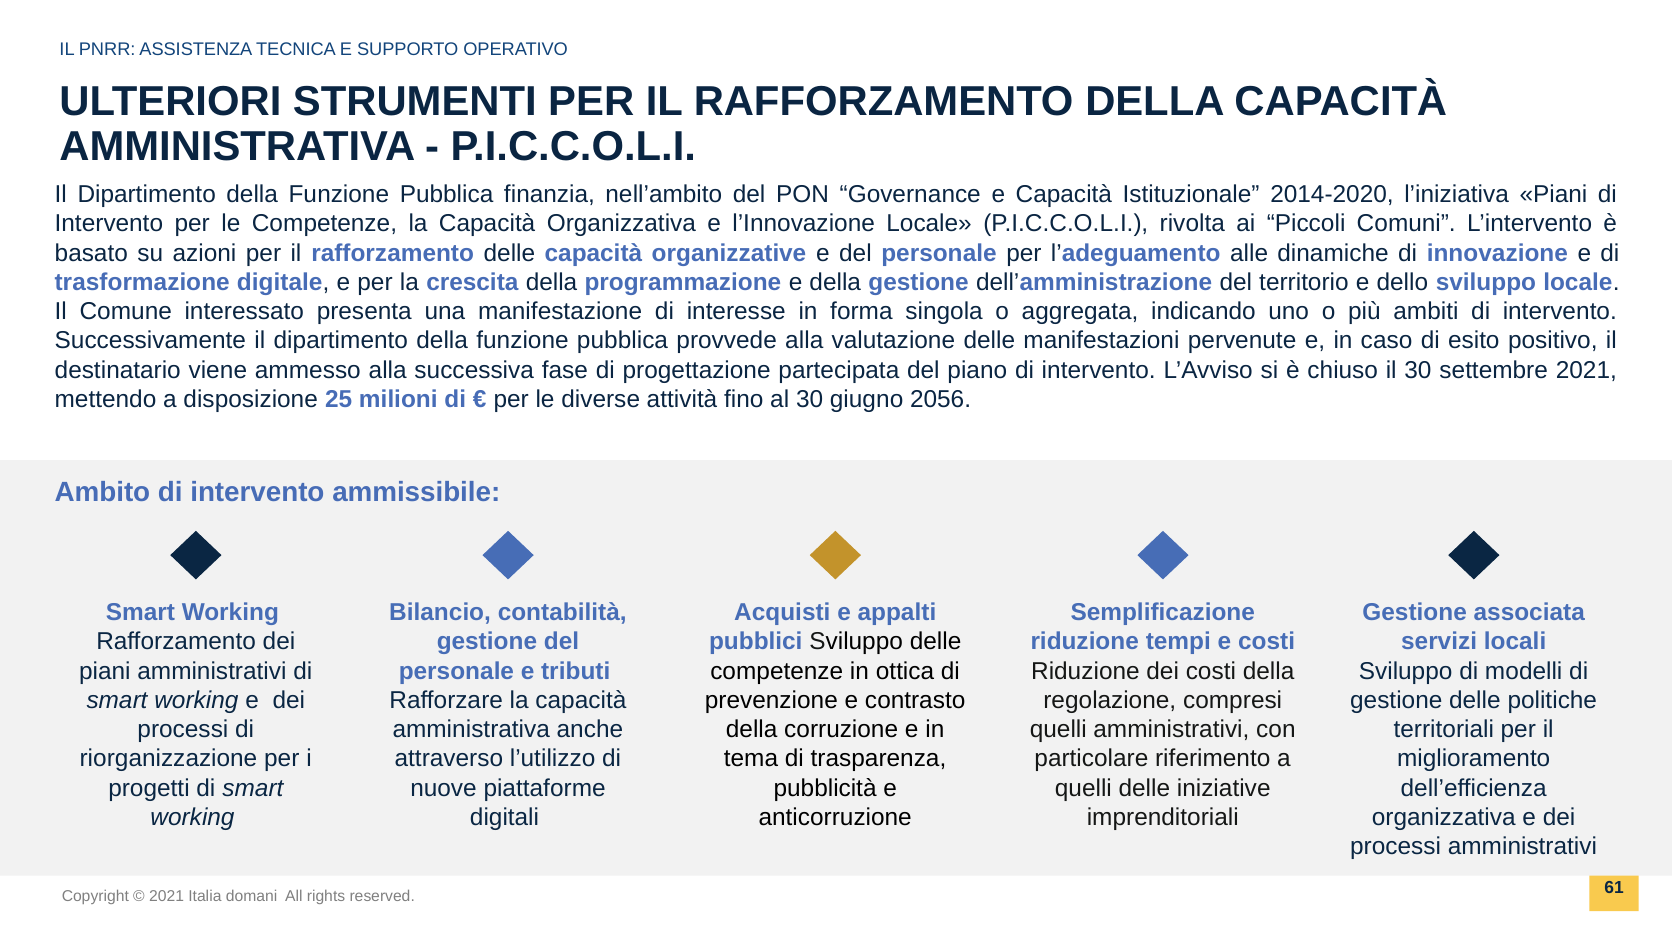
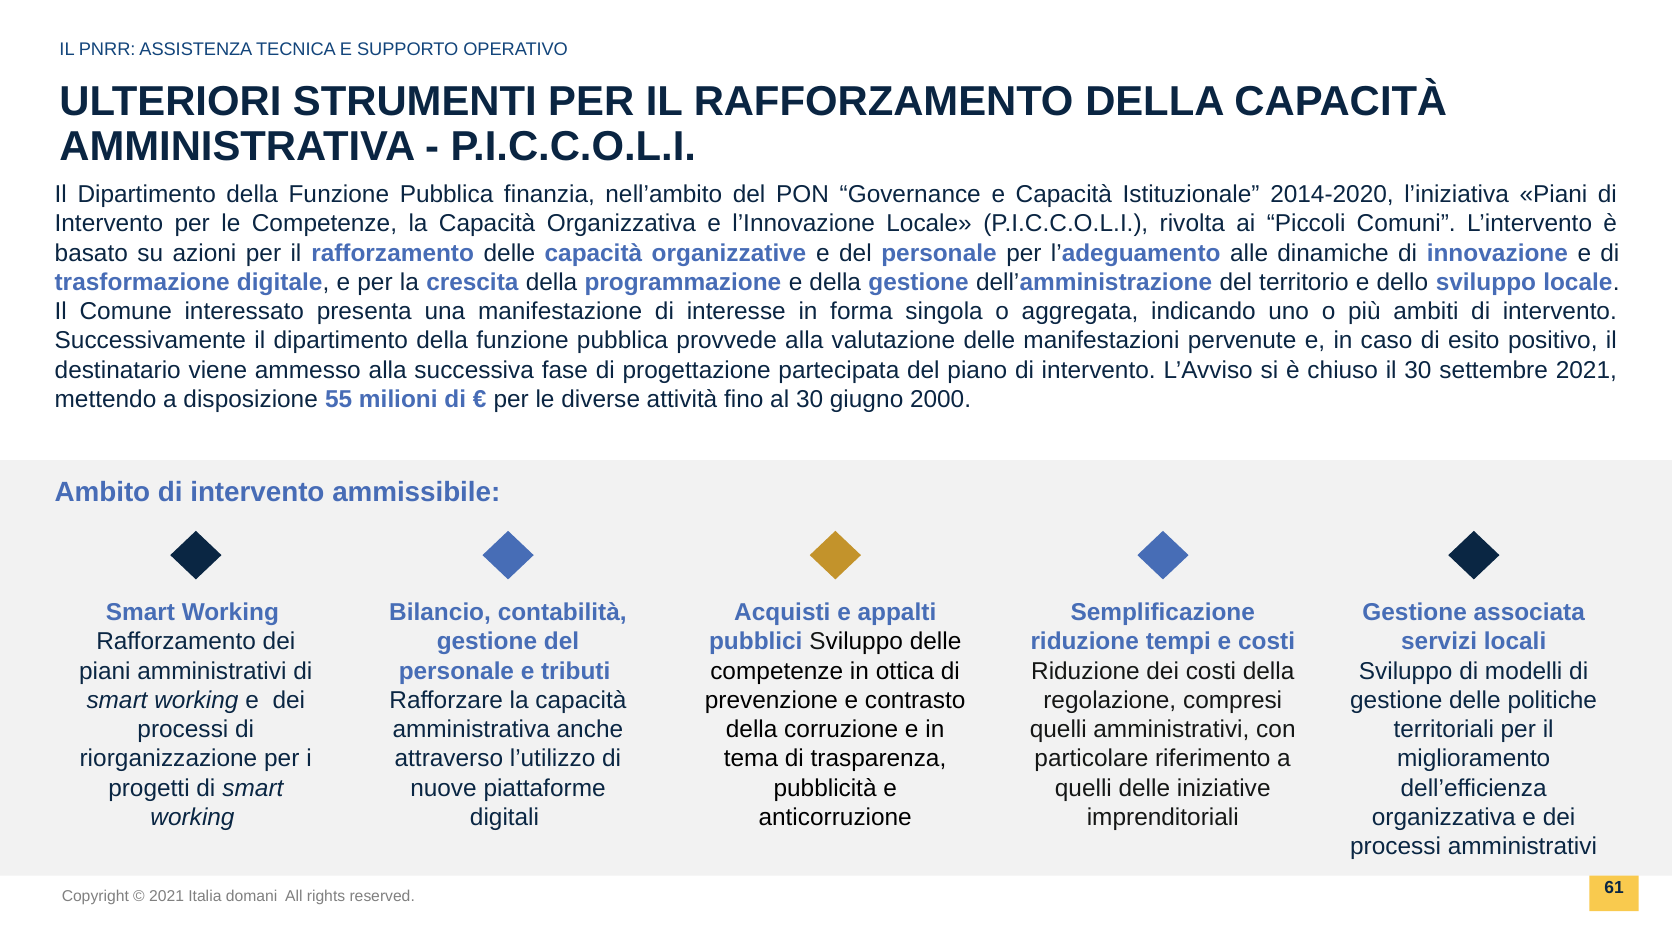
25: 25 -> 55
2056: 2056 -> 2000
